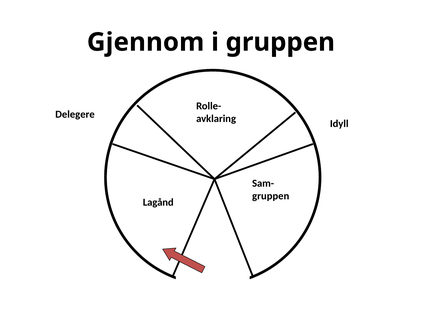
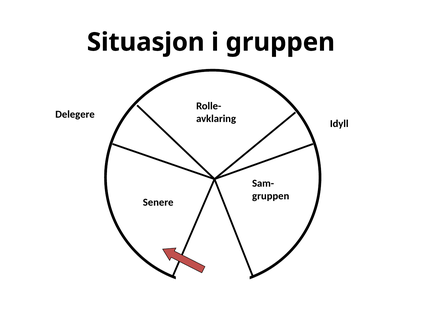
Gjennom: Gjennom -> Situasjon
Lagånd: Lagånd -> Senere
